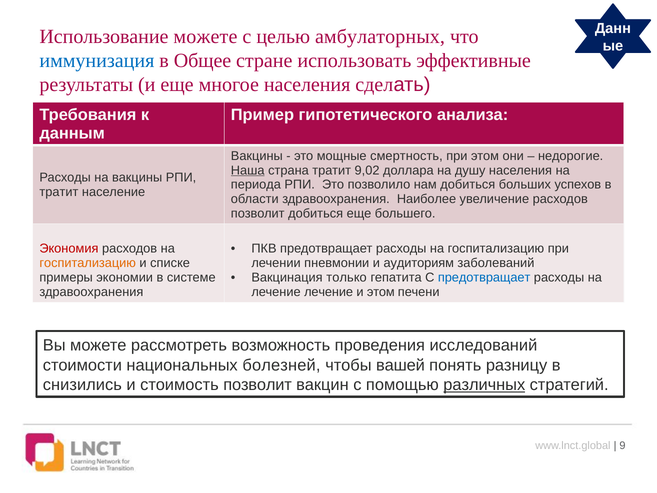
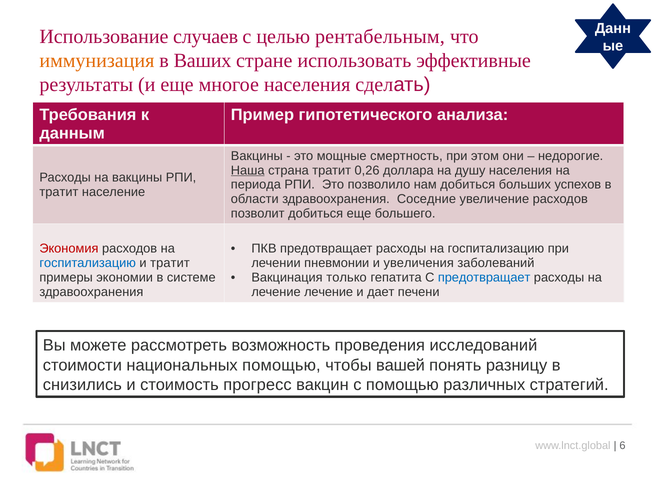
Использование можете: можете -> случаев
амбулаторных: амбулаторных -> рентабельным
иммунизация colour: blue -> orange
Общее: Общее -> Ваших
9,02: 9,02 -> 0,26
Наиболее: Наиболее -> Соседние
госпитализацию at (88, 263) colour: orange -> blue
и списке: списке -> тратит
аудиториям: аудиториям -> увеличения
и этом: этом -> дает
национальных болезней: болезней -> помощью
стоимость позволит: позволит -> прогресс
различных underline: present -> none
9: 9 -> 6
